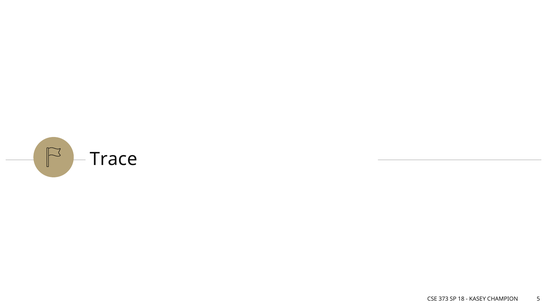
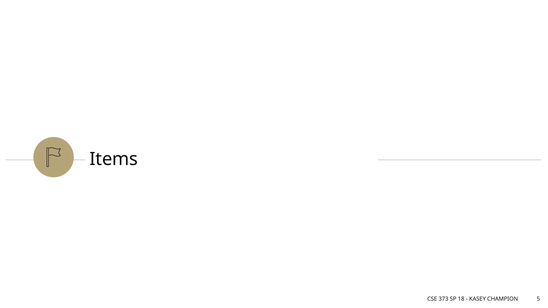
Trace: Trace -> Items
